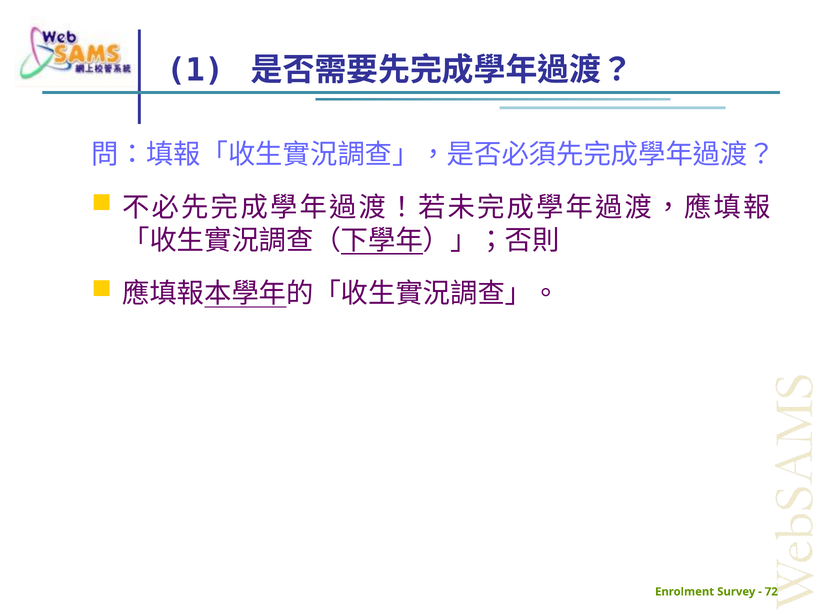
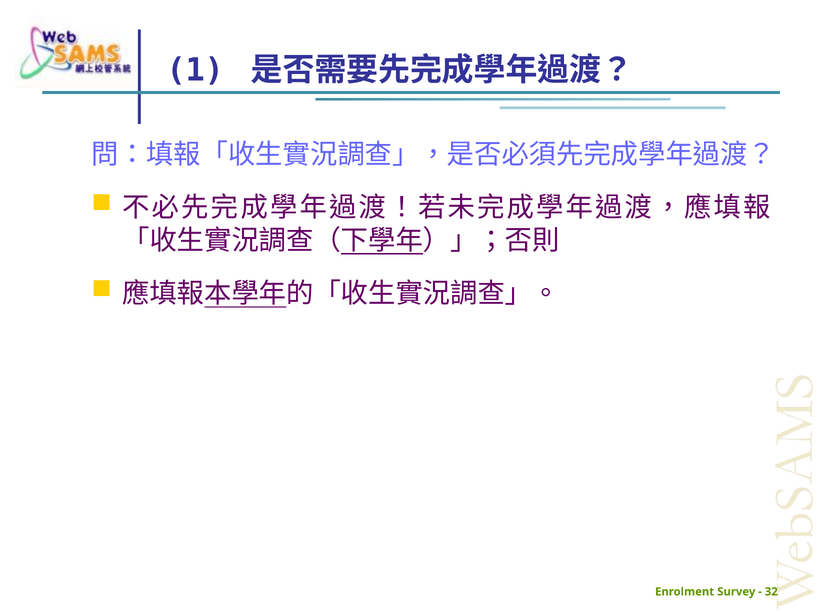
72: 72 -> 32
